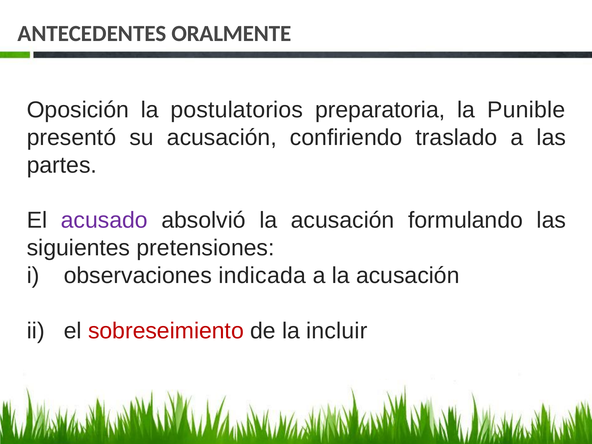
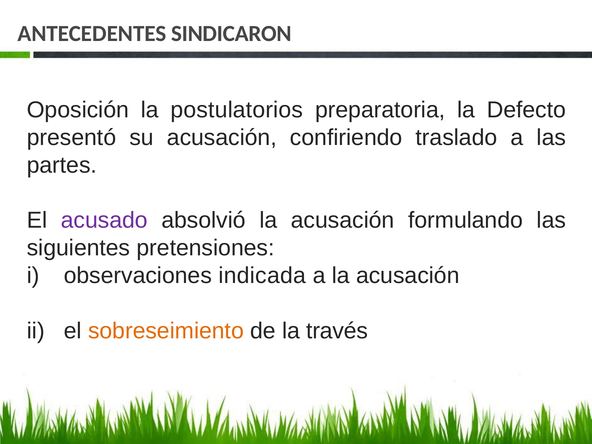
ORALMENTE: ORALMENTE -> SINDICARON
Punible: Punible -> Defecto
sobreseimiento colour: red -> orange
incluir: incluir -> través
